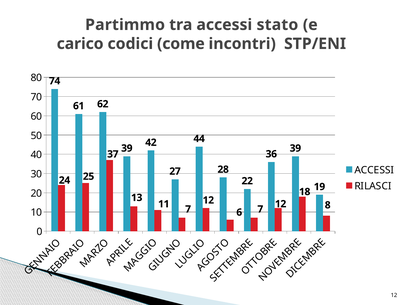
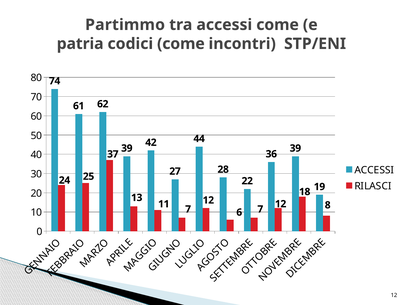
accessi stato: stato -> come
carico: carico -> patria
